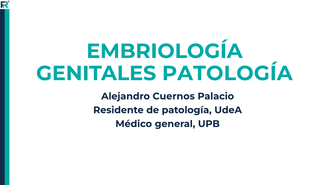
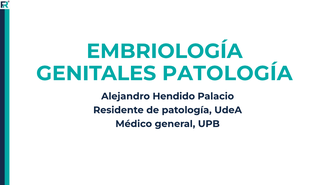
Cuernos: Cuernos -> Hendido
